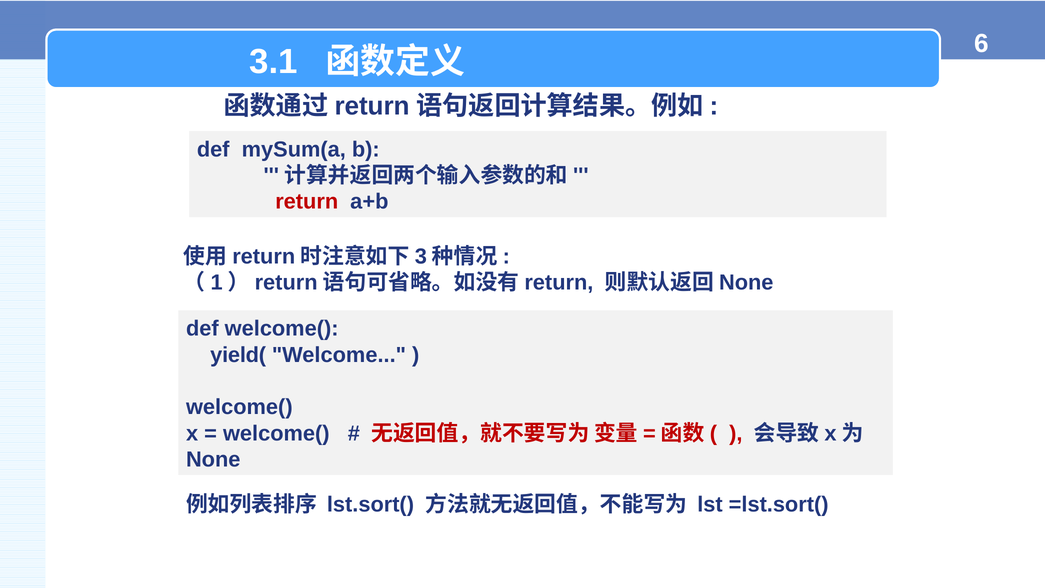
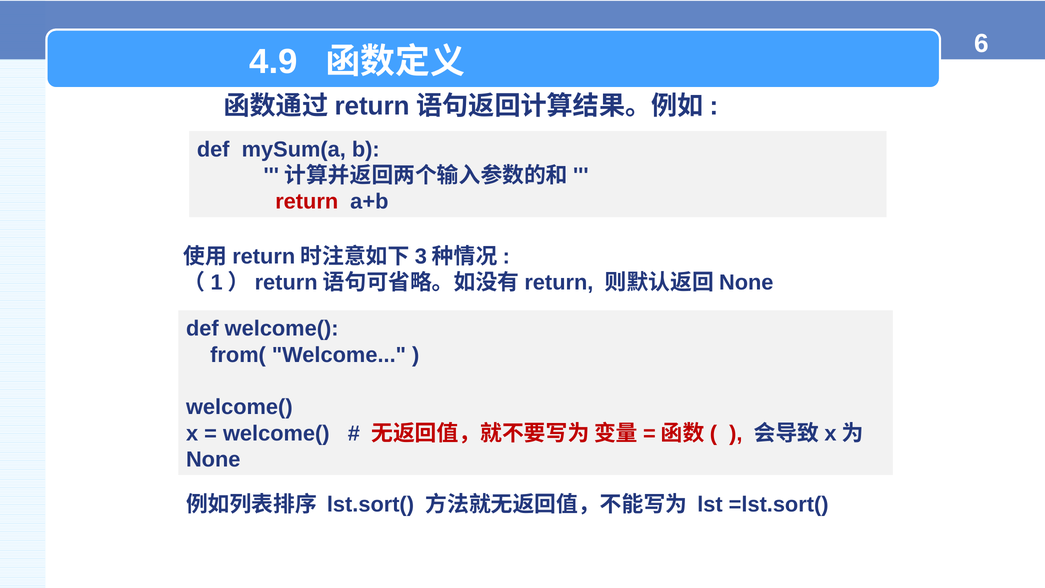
3.1: 3.1 -> 4.9
yield(: yield( -> from(
